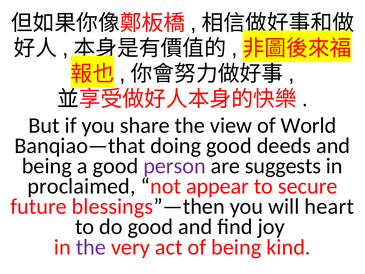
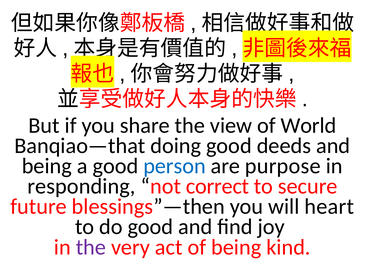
person colour: purple -> blue
suggests: suggests -> purpose
proclaimed: proclaimed -> responding
appear: appear -> correct
